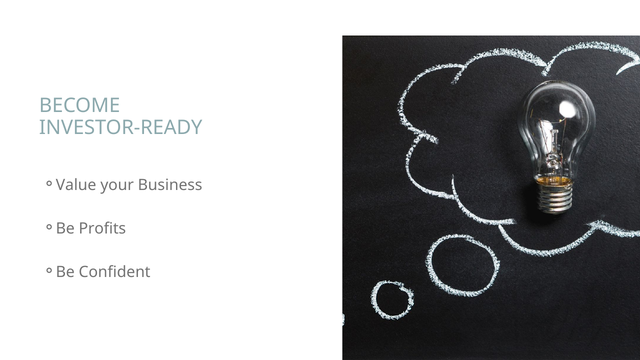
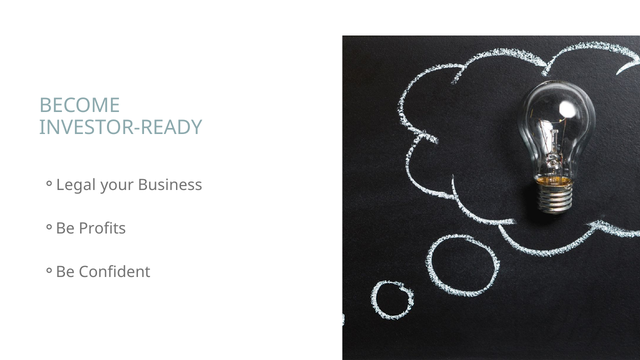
Value: Value -> Legal
